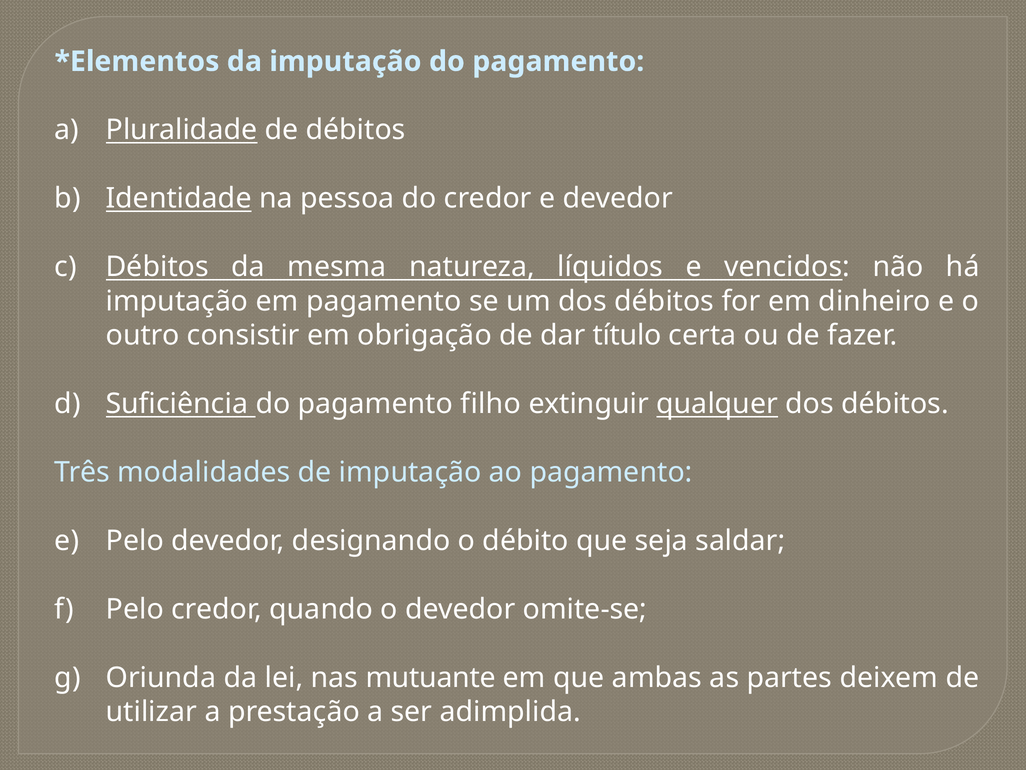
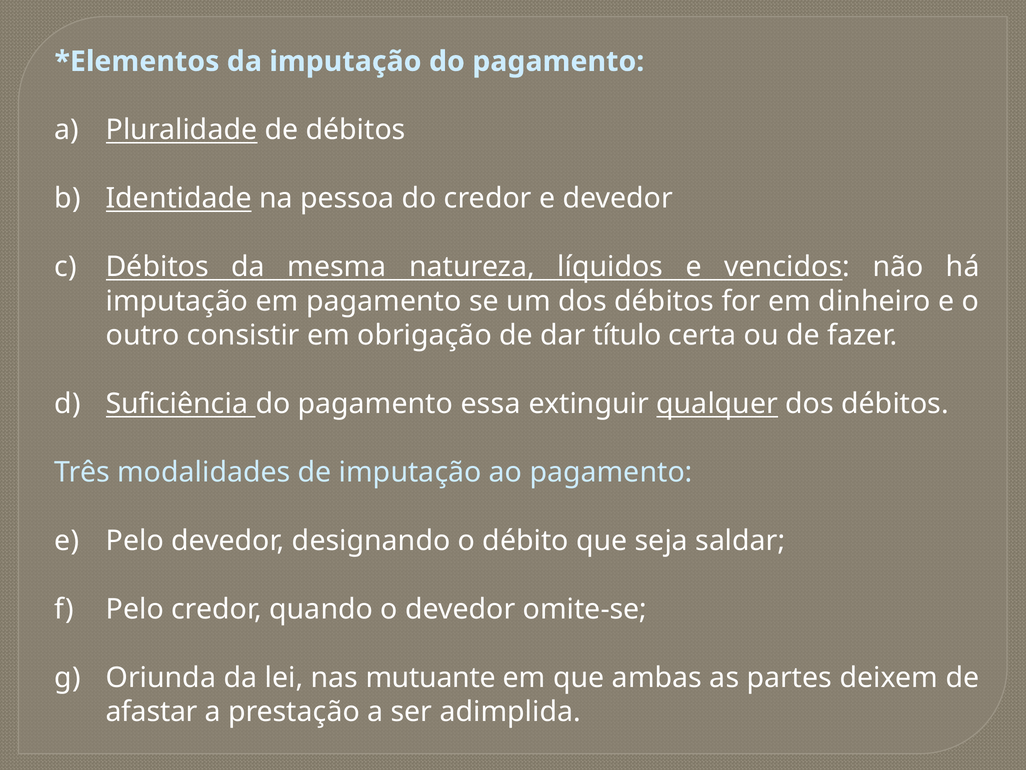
filho: filho -> essa
utilizar: utilizar -> afastar
